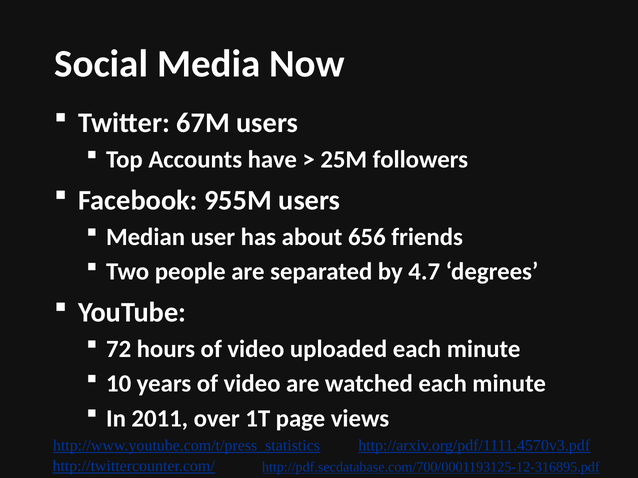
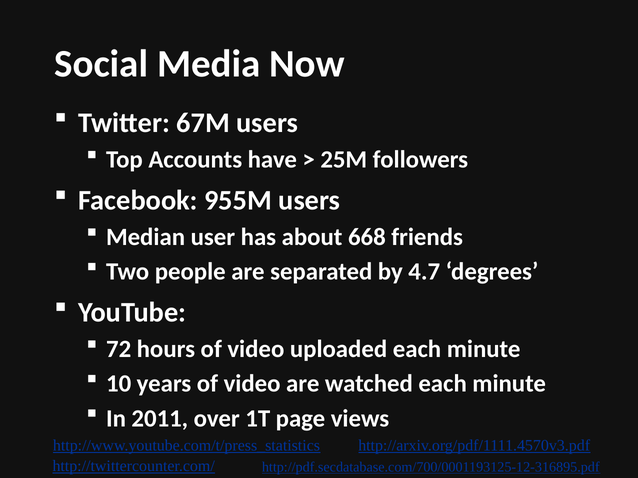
656: 656 -> 668
